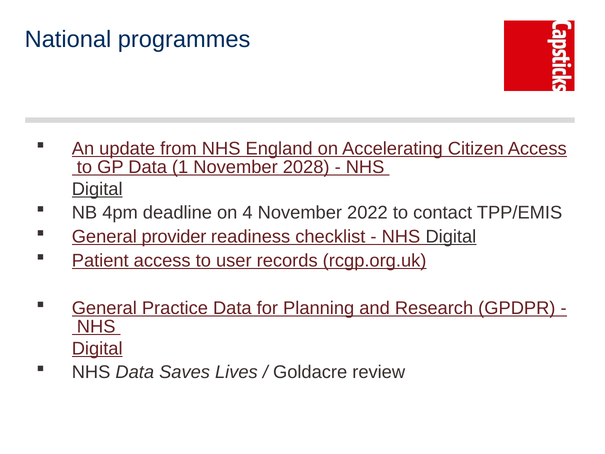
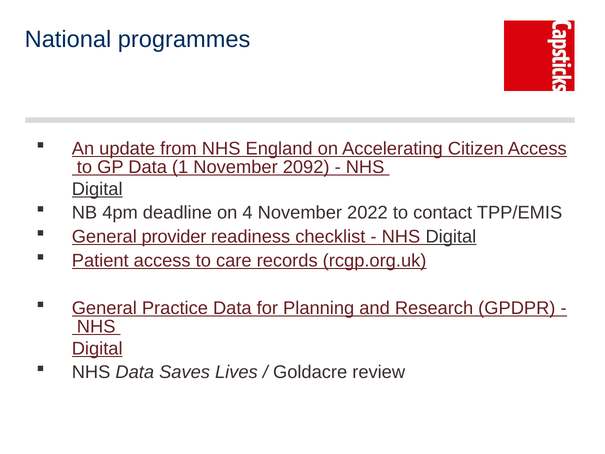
2028: 2028 -> 2092
user: user -> care
